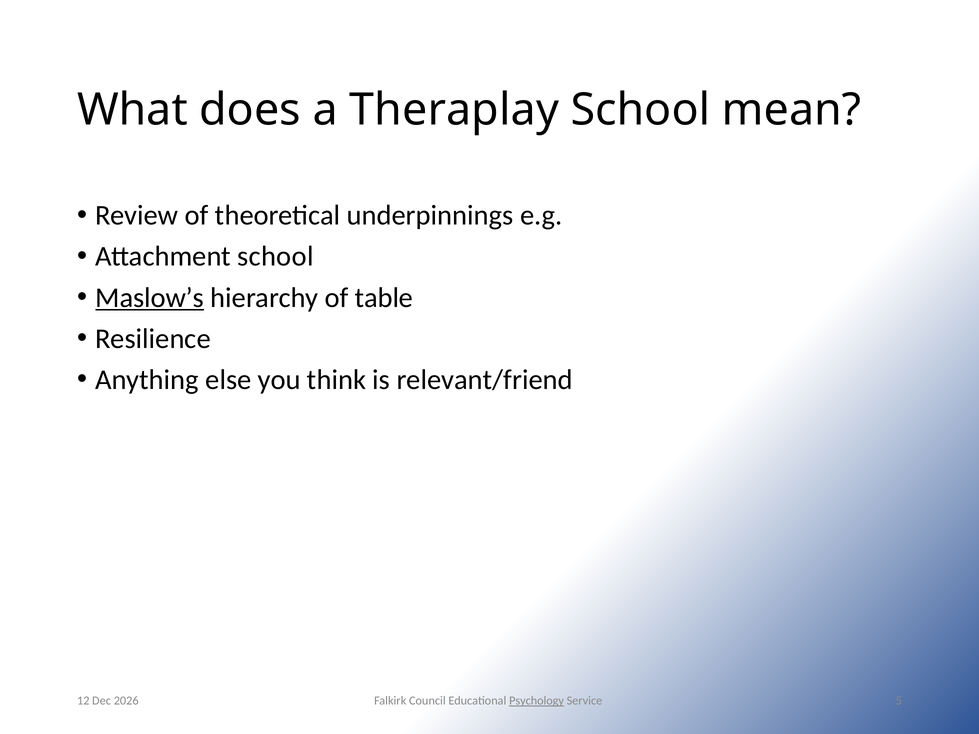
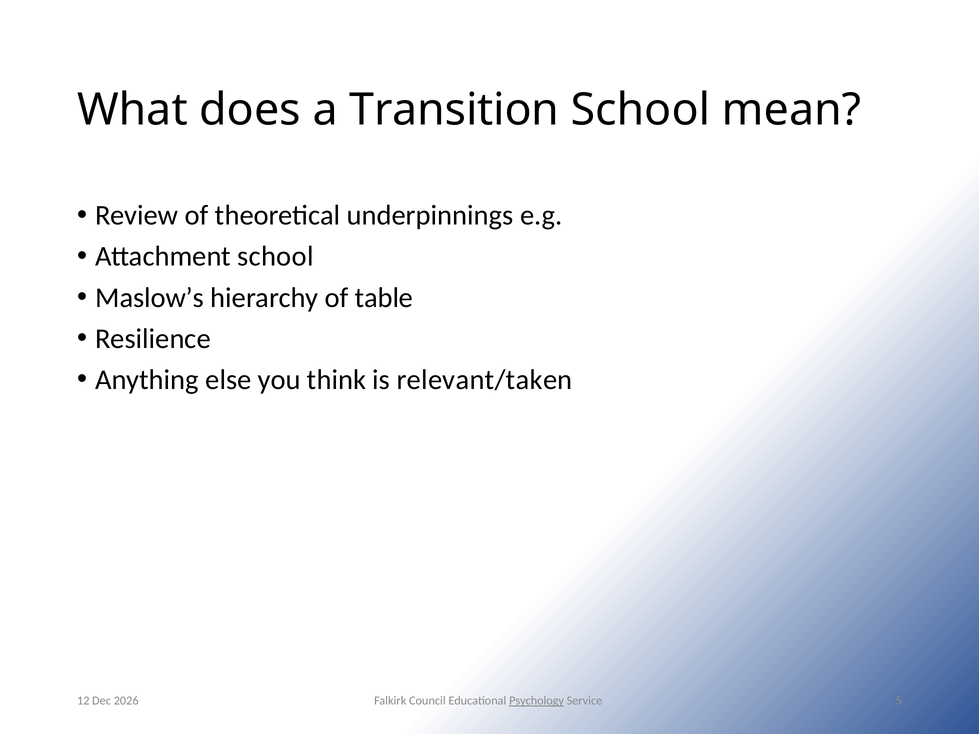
Theraplay: Theraplay -> Transition
Maslow’s underline: present -> none
relevant/friend: relevant/friend -> relevant/taken
